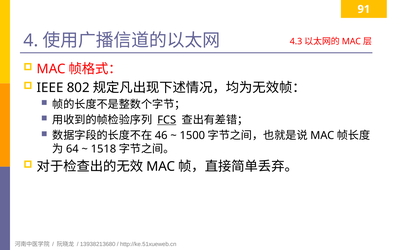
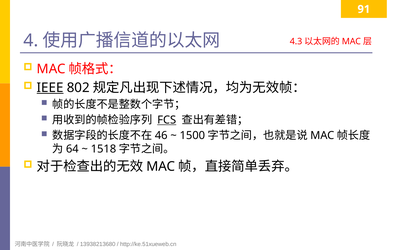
IEEE underline: none -> present
